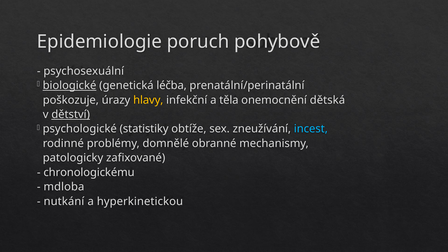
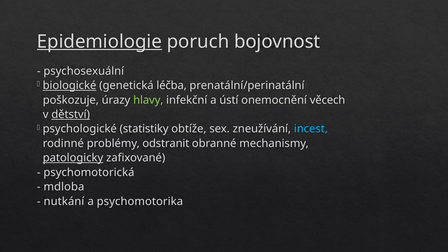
Epidemiologie underline: none -> present
pohybově: pohybově -> bojovnost
hlavy colour: yellow -> light green
těla: těla -> ústí
dětská: dětská -> věcech
domnělé: domnělé -> odstranit
patologicky underline: none -> present
chronologickému: chronologickému -> psychomotorická
hyperkinetickou: hyperkinetickou -> psychomotorika
